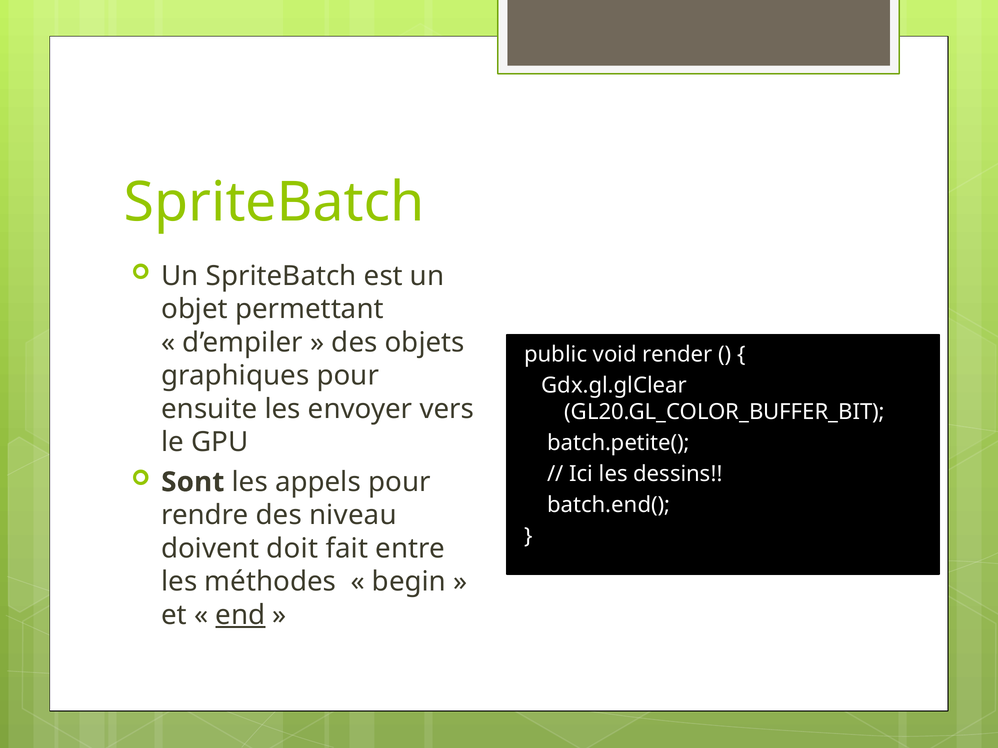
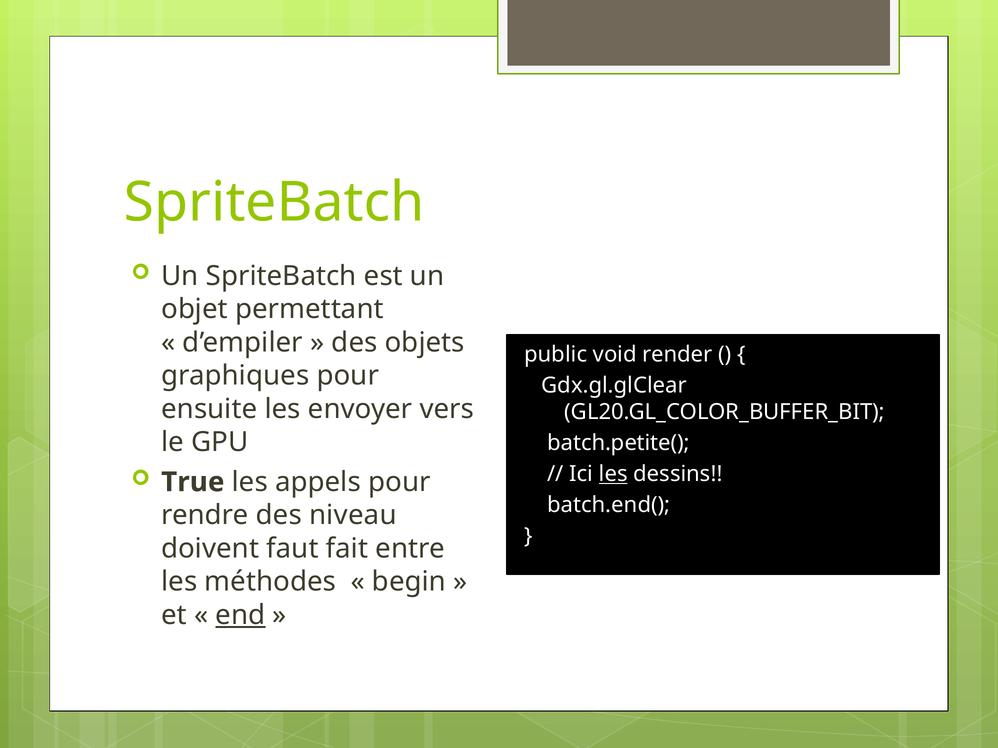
les at (613, 474) underline: none -> present
Sont: Sont -> True
doit: doit -> faut
